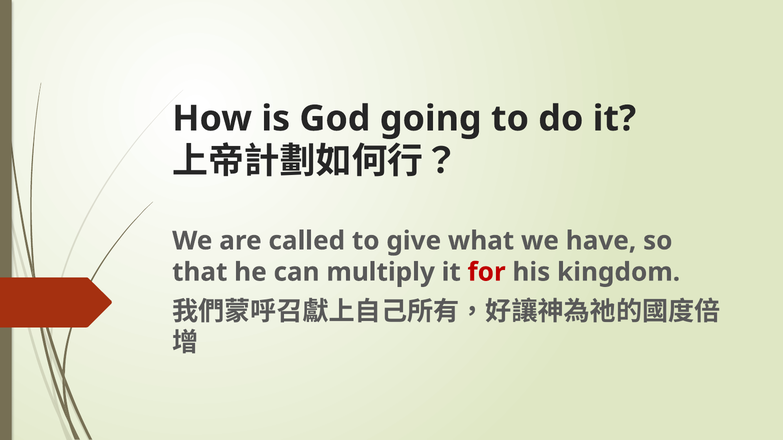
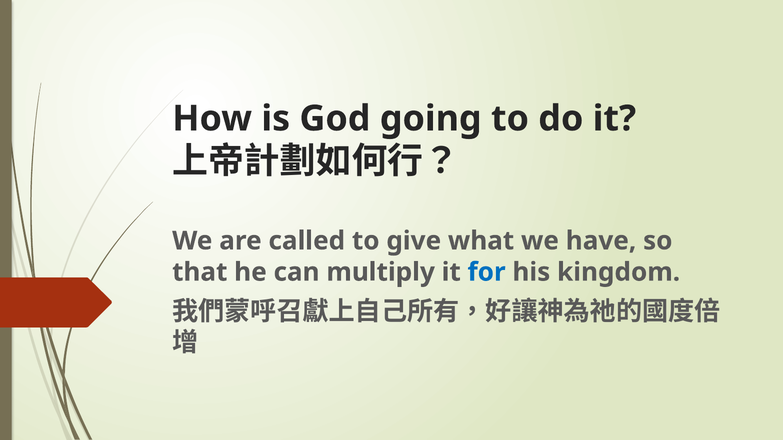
for colour: red -> blue
